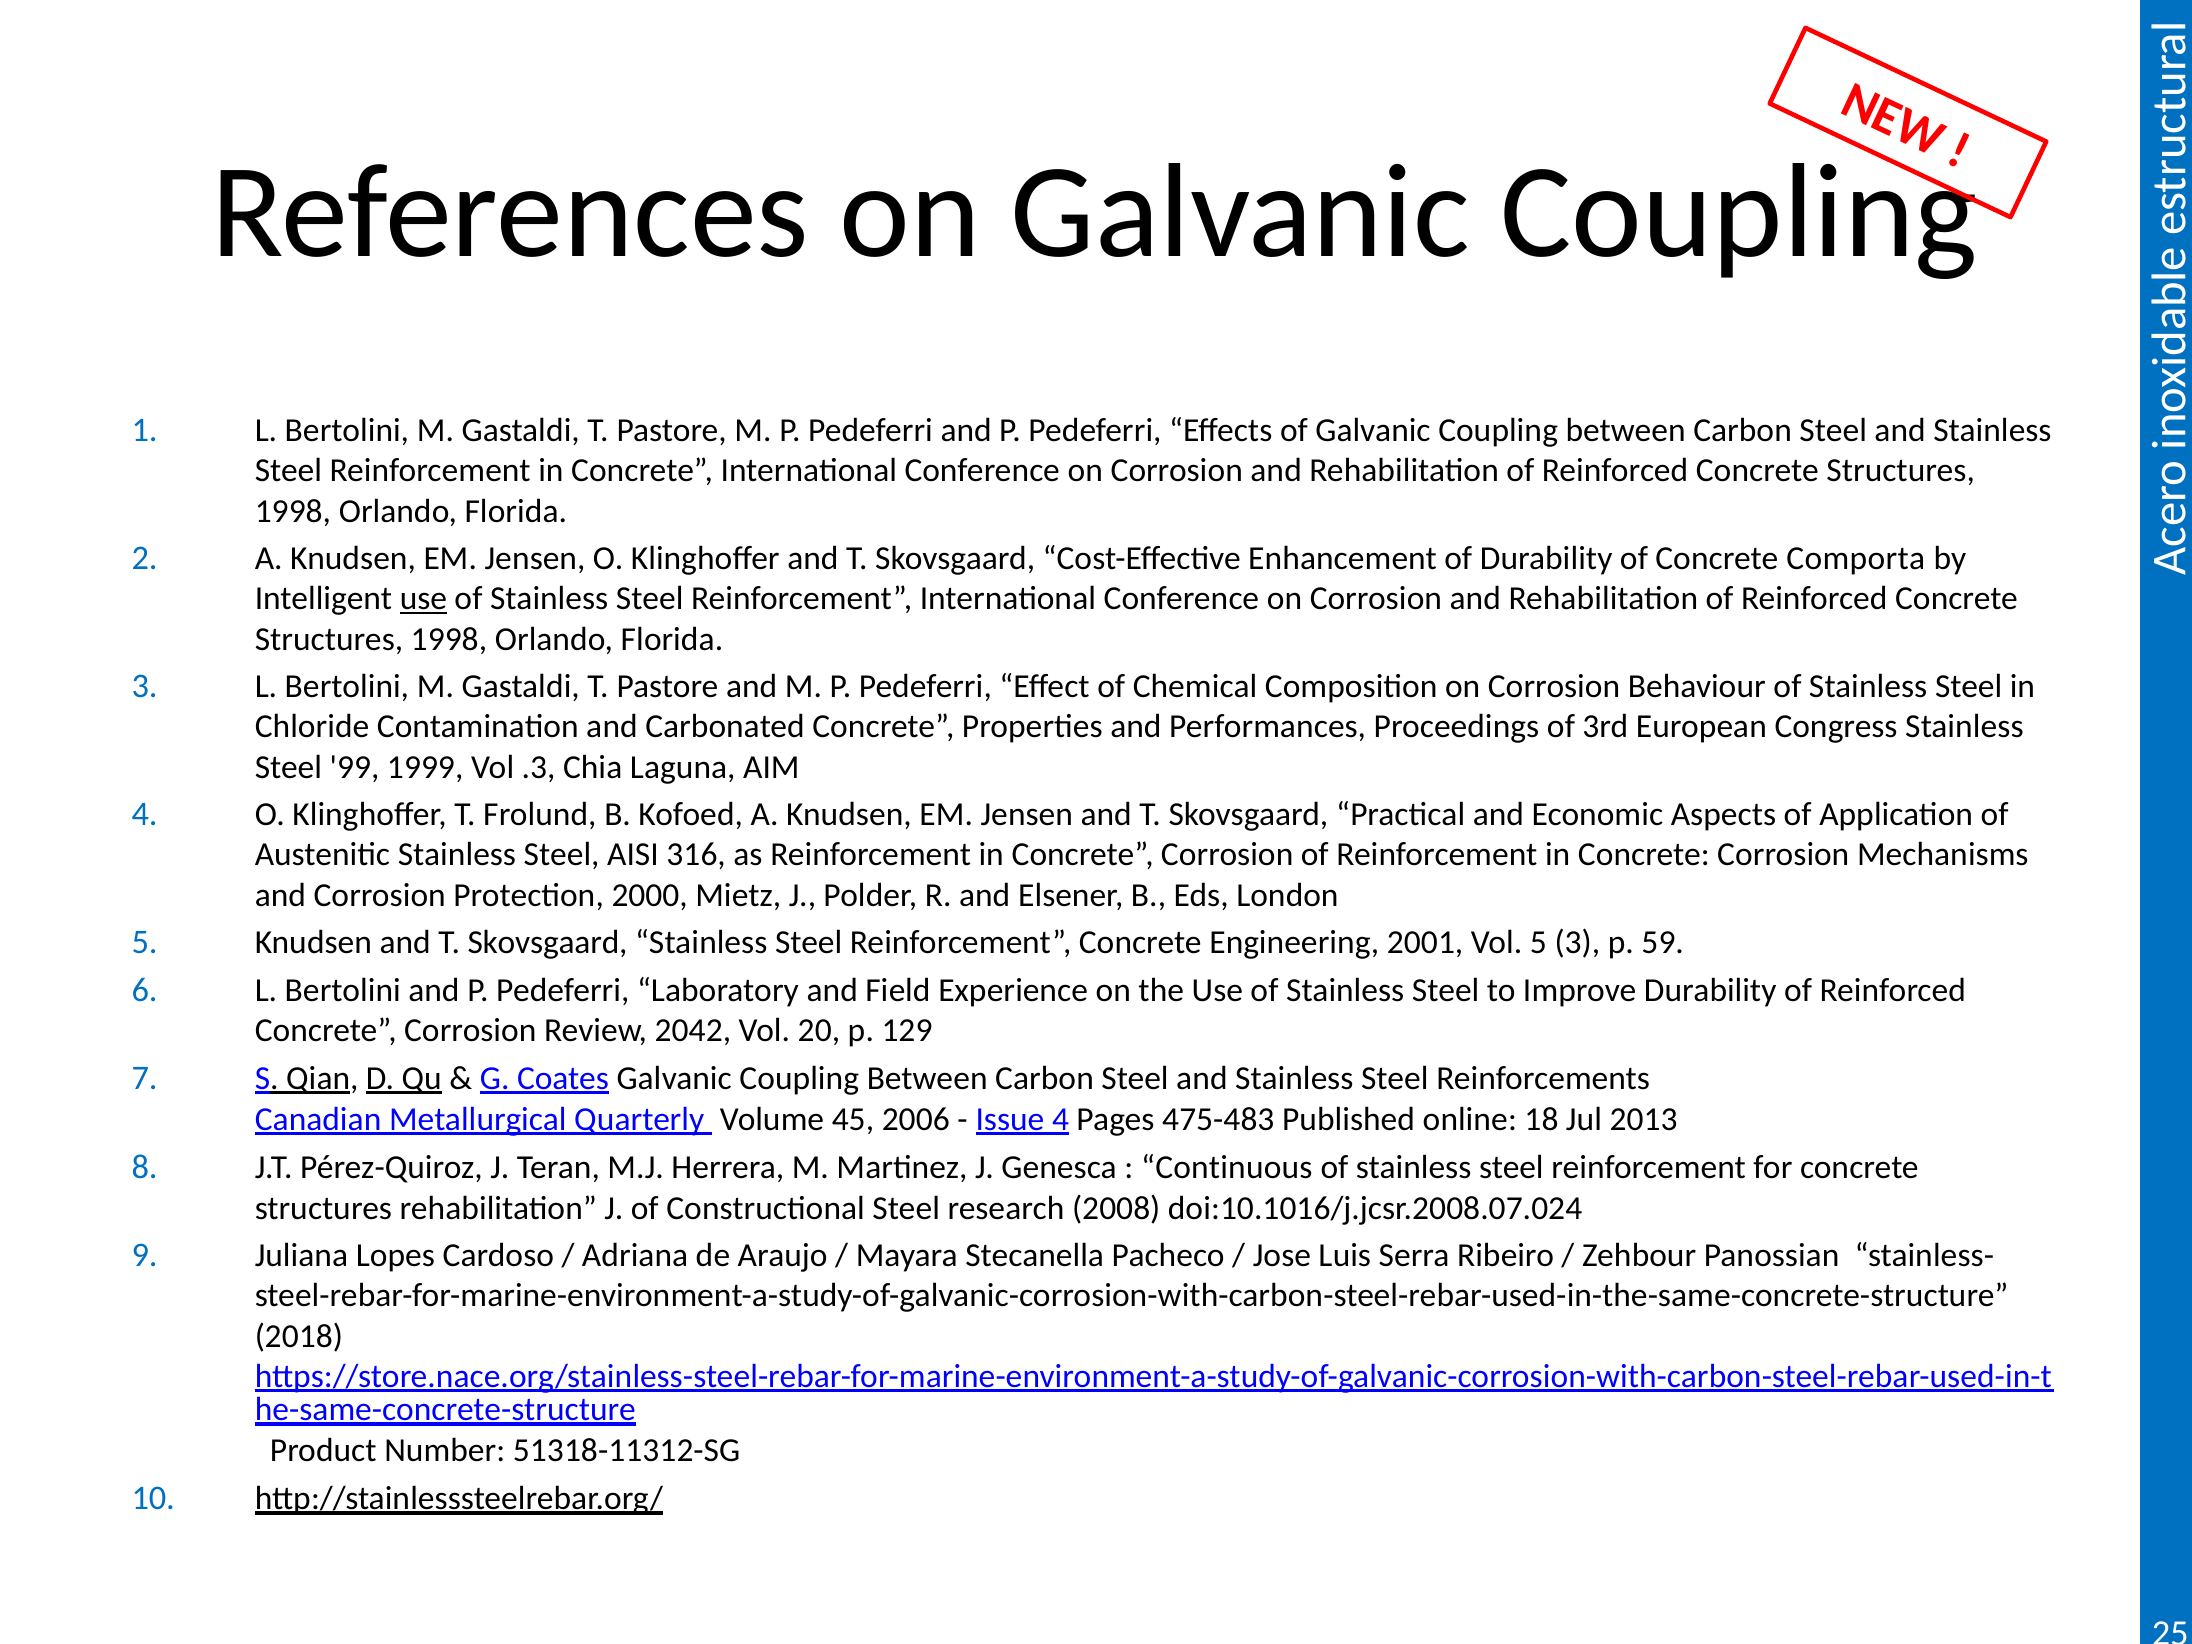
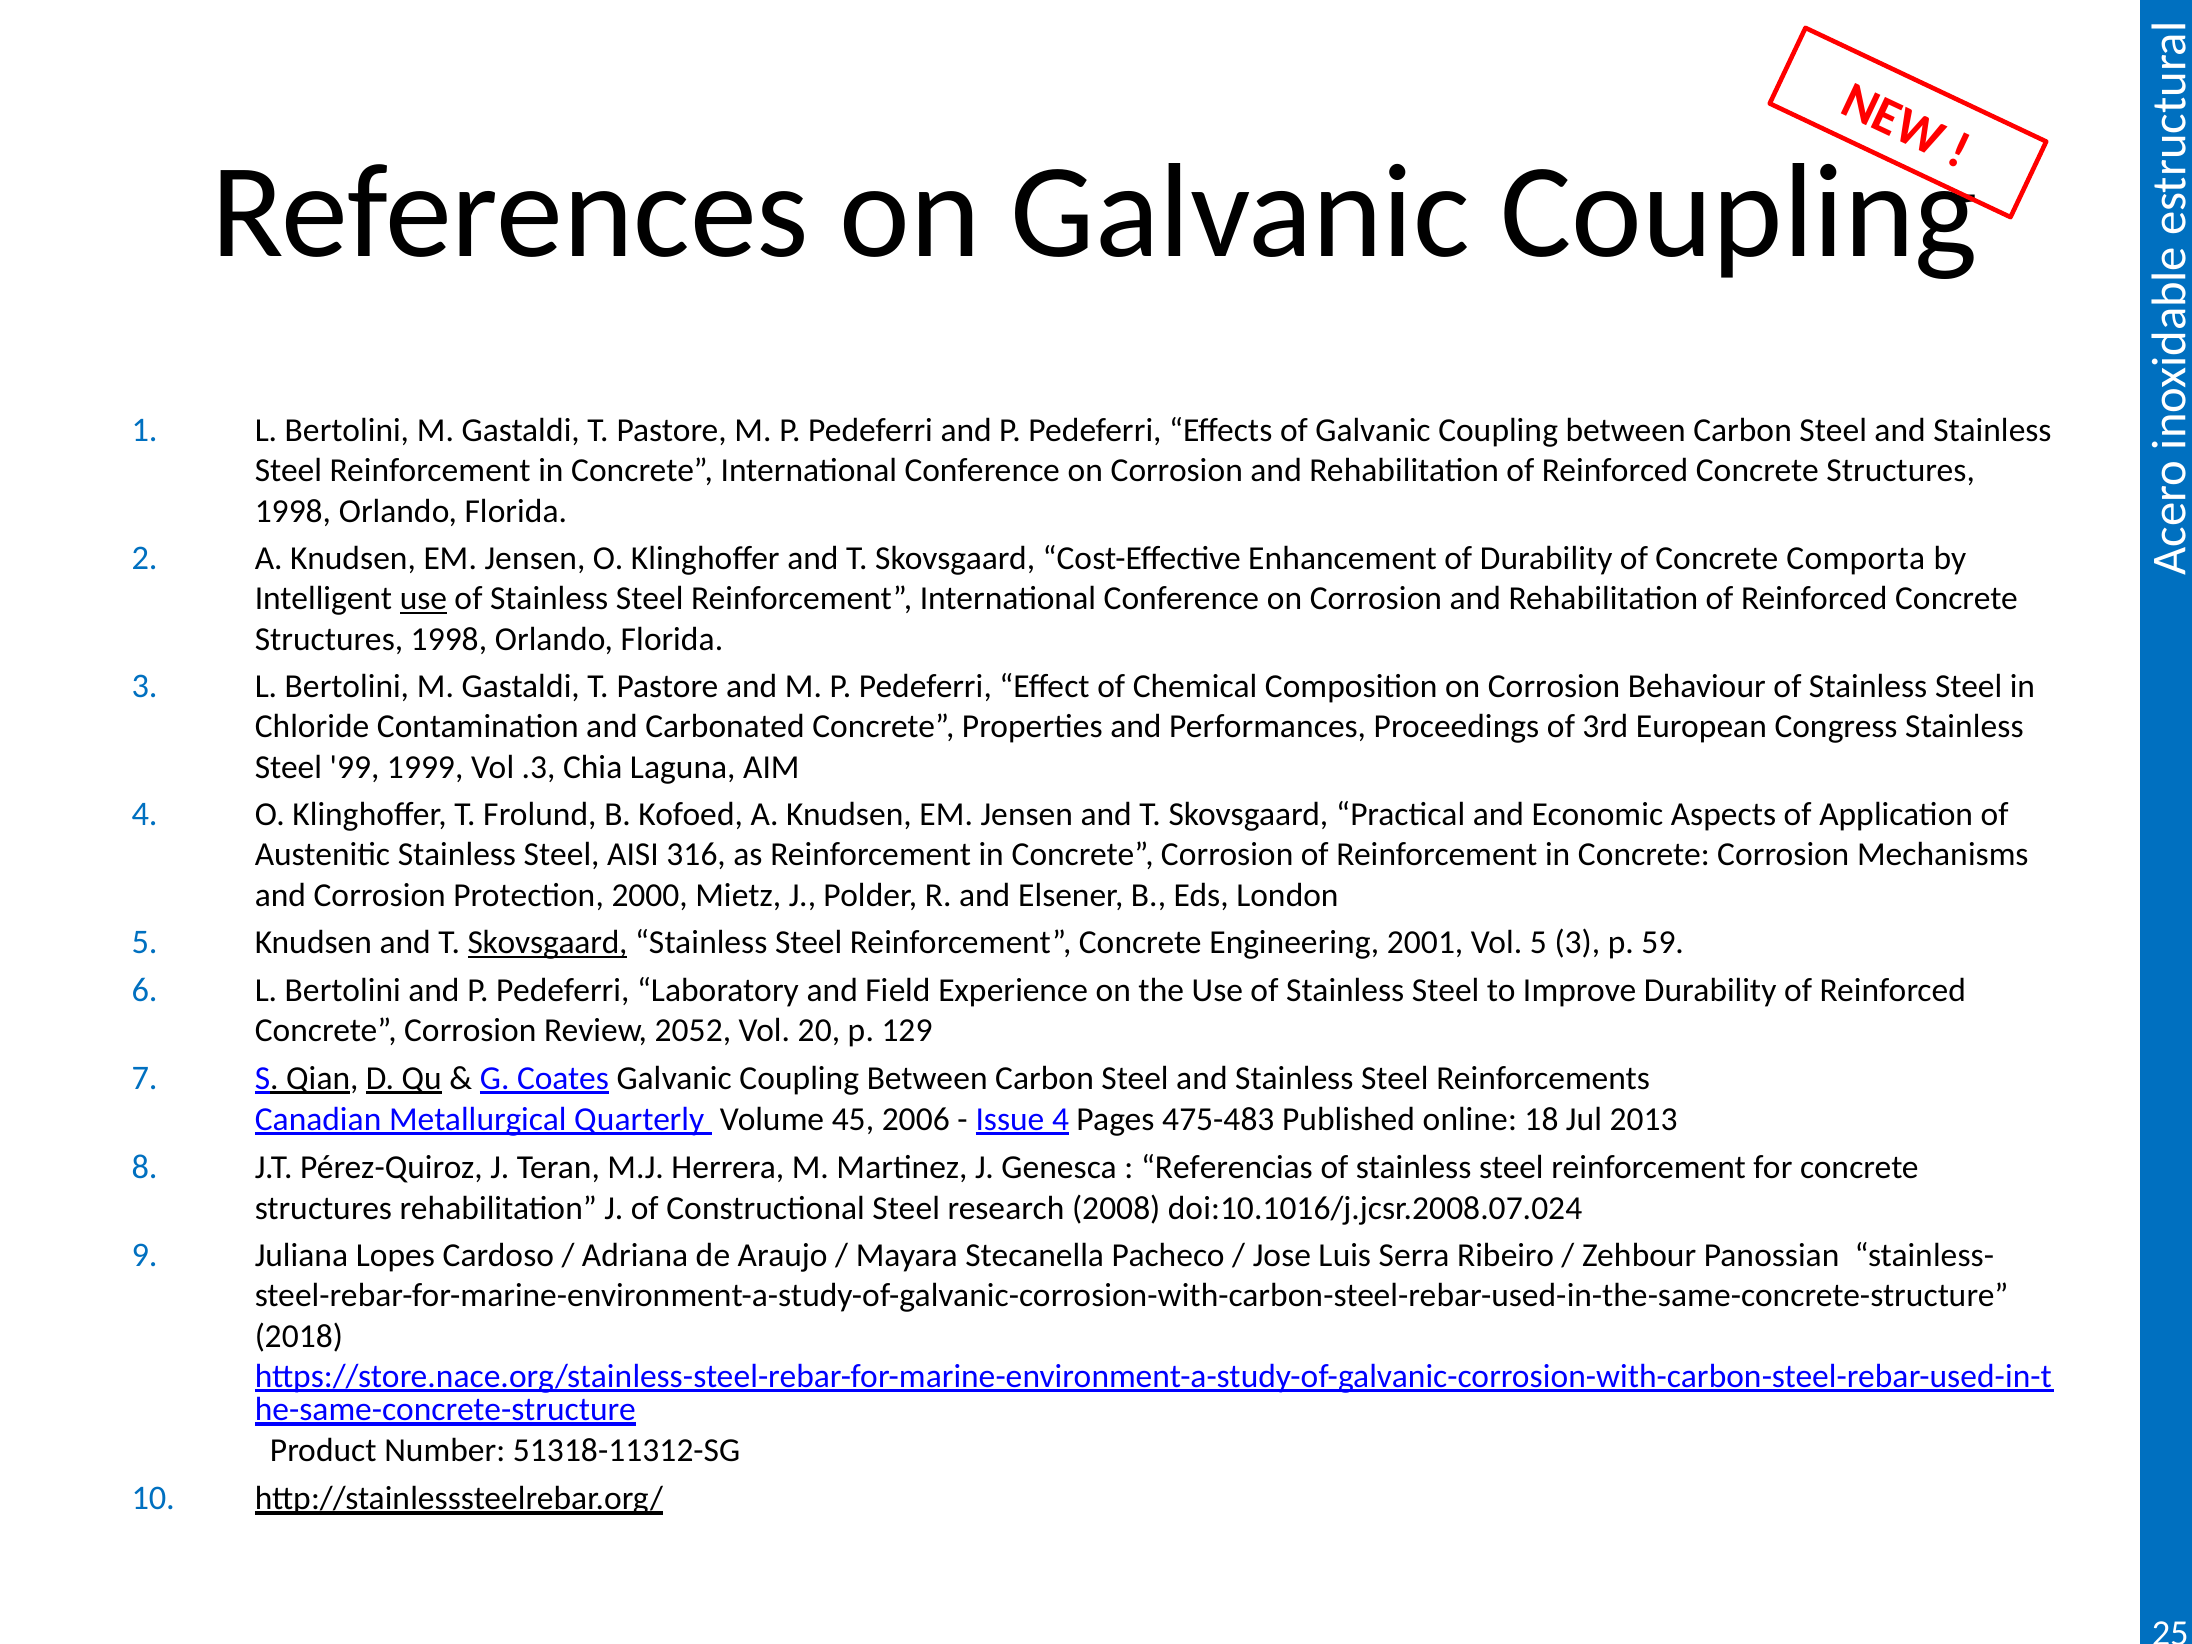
Skovsgaard at (548, 943) underline: none -> present
2042: 2042 -> 2052
Continuous: Continuous -> Referencias
